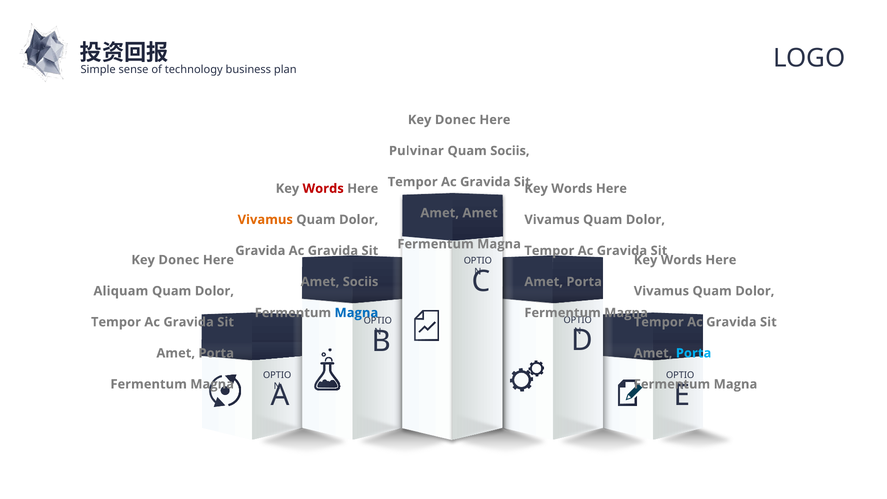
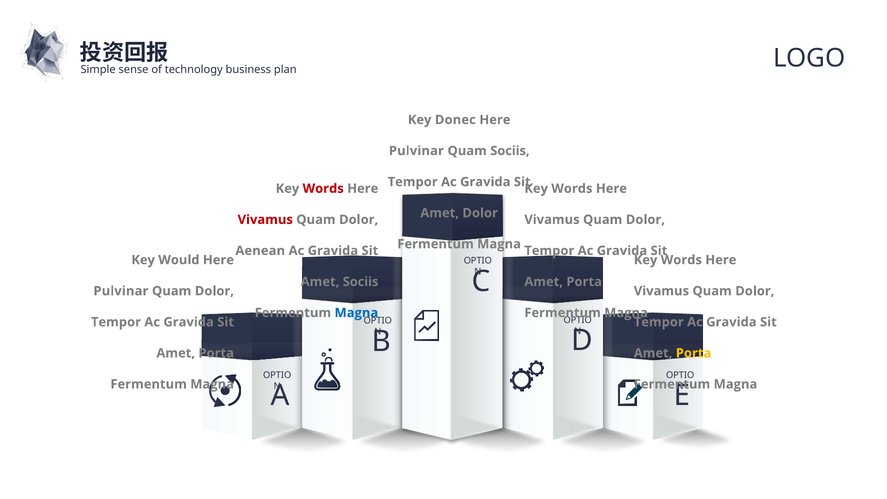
Amet Amet: Amet -> Dolor
Vivamus at (265, 220) colour: orange -> red
Gravida at (260, 251): Gravida -> Aenean
Donec at (179, 260): Donec -> Would
Aliquam at (121, 291): Aliquam -> Pulvinar
Porta at (694, 353) colour: light blue -> yellow
